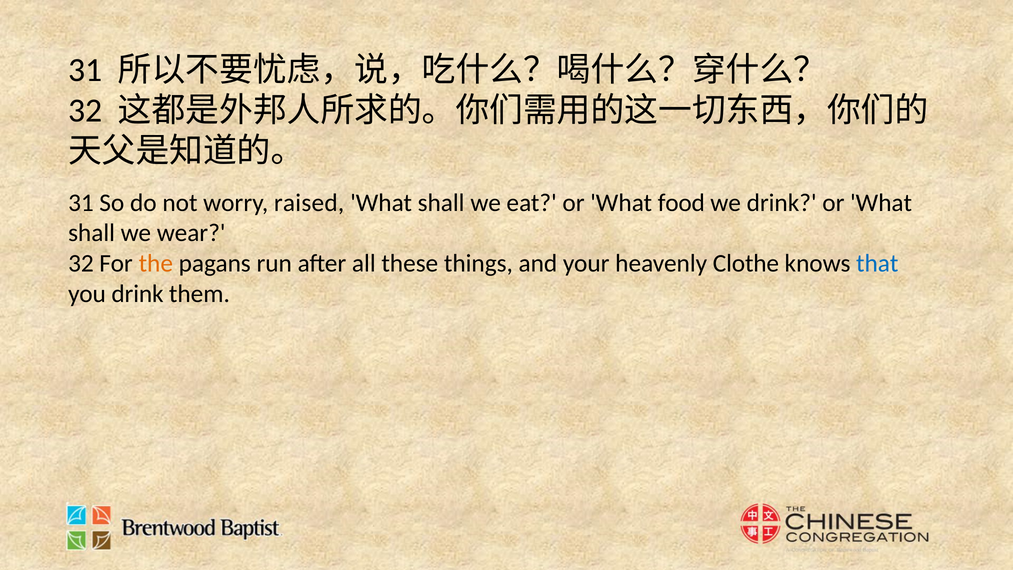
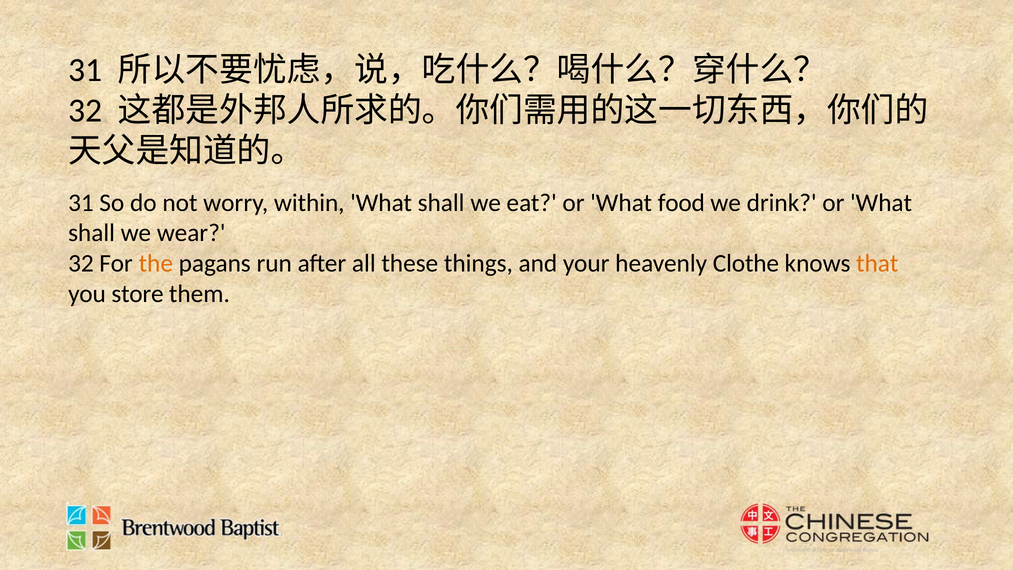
raised: raised -> within
that colour: blue -> orange
you drink: drink -> store
